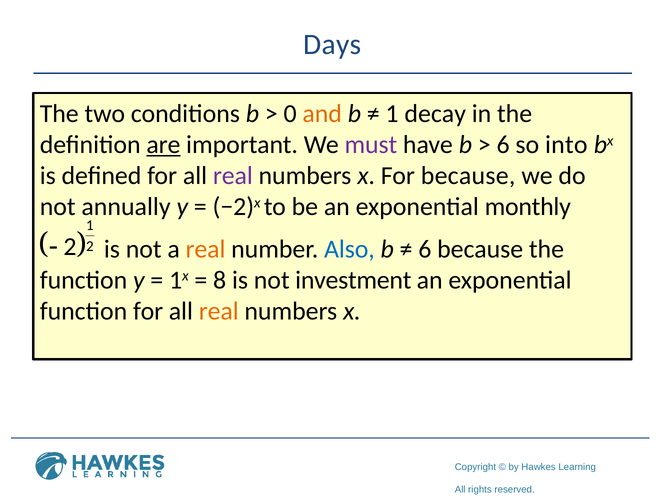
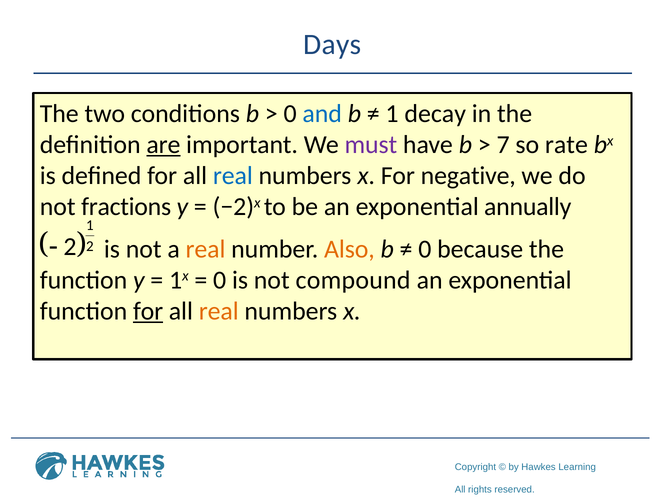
and colour: orange -> blue
6 at (503, 145): 6 -> 7
into: into -> rate
real at (233, 176) colour: purple -> blue
For because: because -> negative
annually: annually -> fractions
monthly: monthly -> annually
Also colour: blue -> orange
6 at (425, 249): 6 -> 0
8 at (220, 280): 8 -> 0
investment: investment -> compound
for at (148, 311) underline: none -> present
